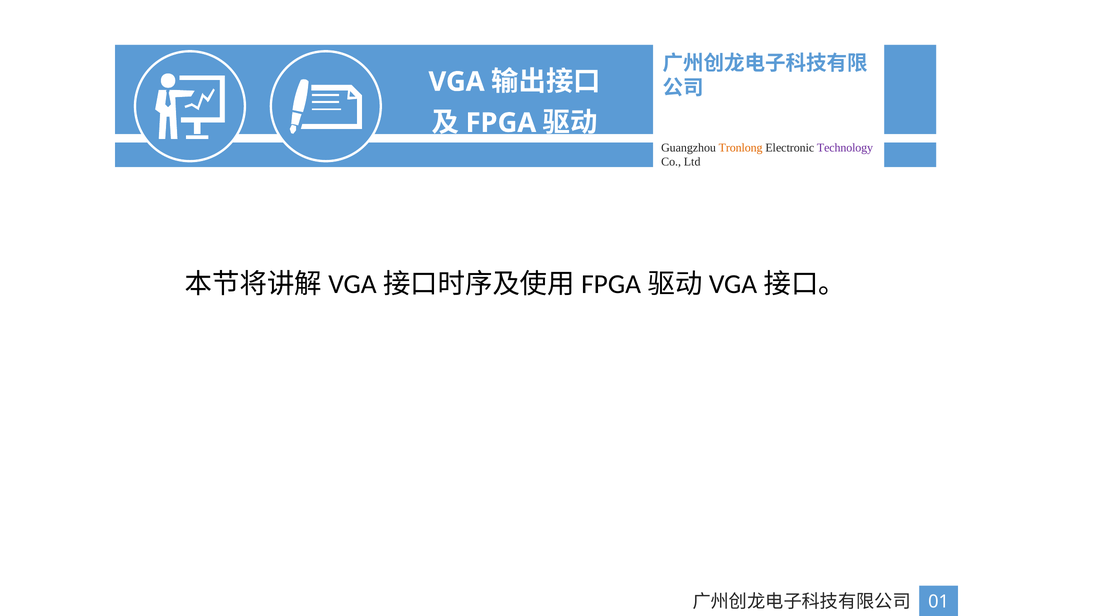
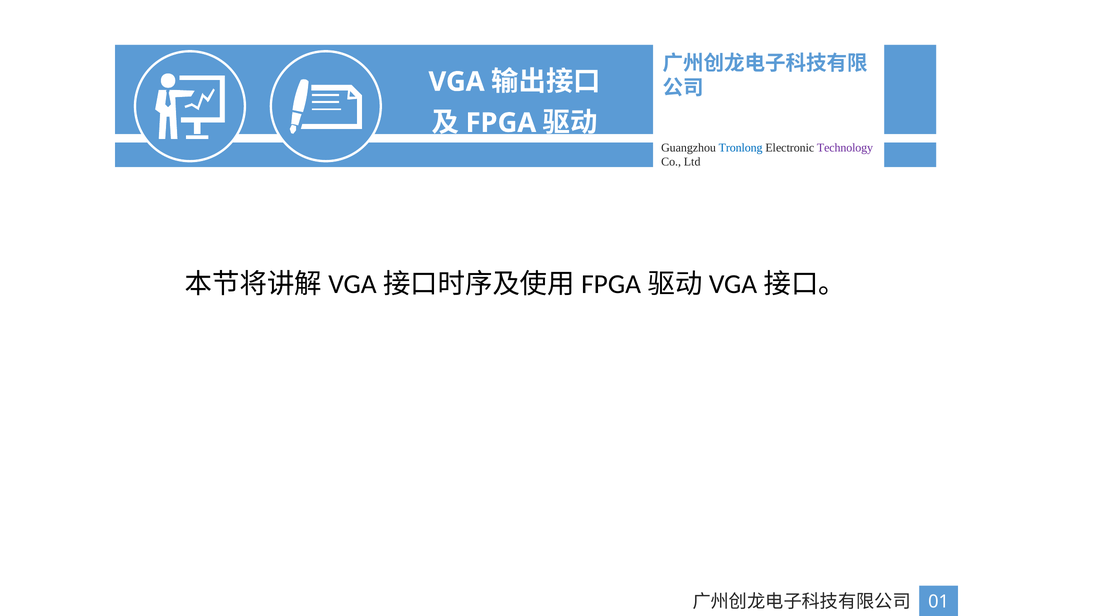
Tronlong colour: orange -> blue
